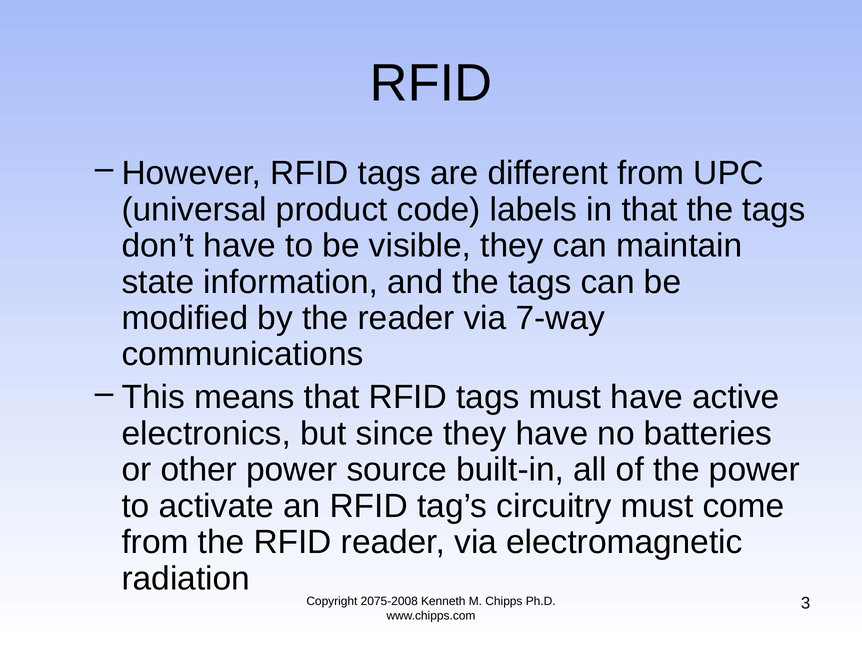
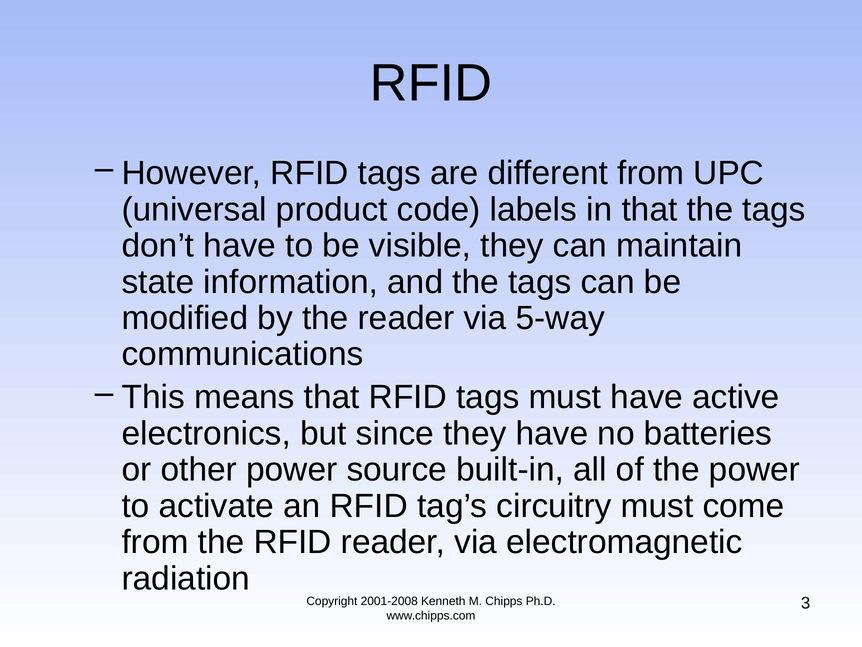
7-way: 7-way -> 5-way
2075-2008: 2075-2008 -> 2001-2008
